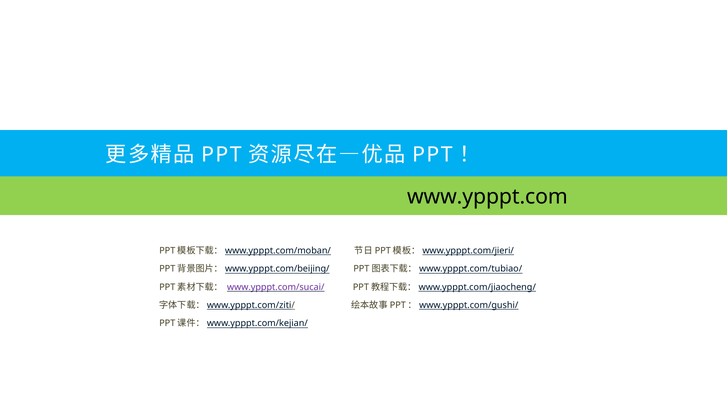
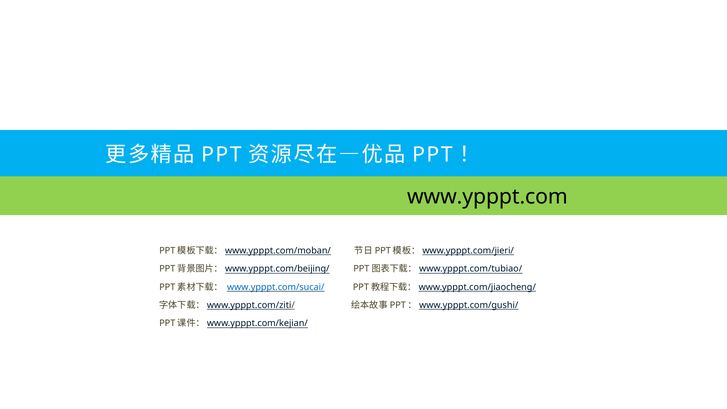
www.ypppt.com/sucai/ colour: purple -> blue
